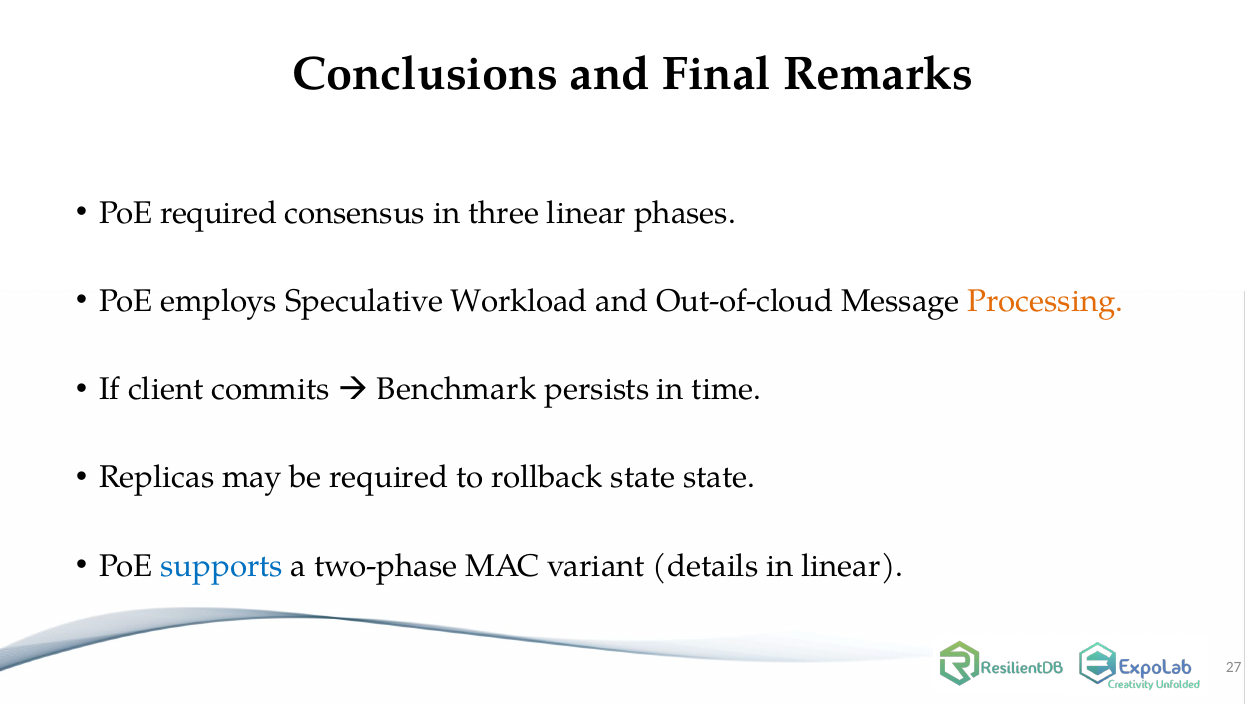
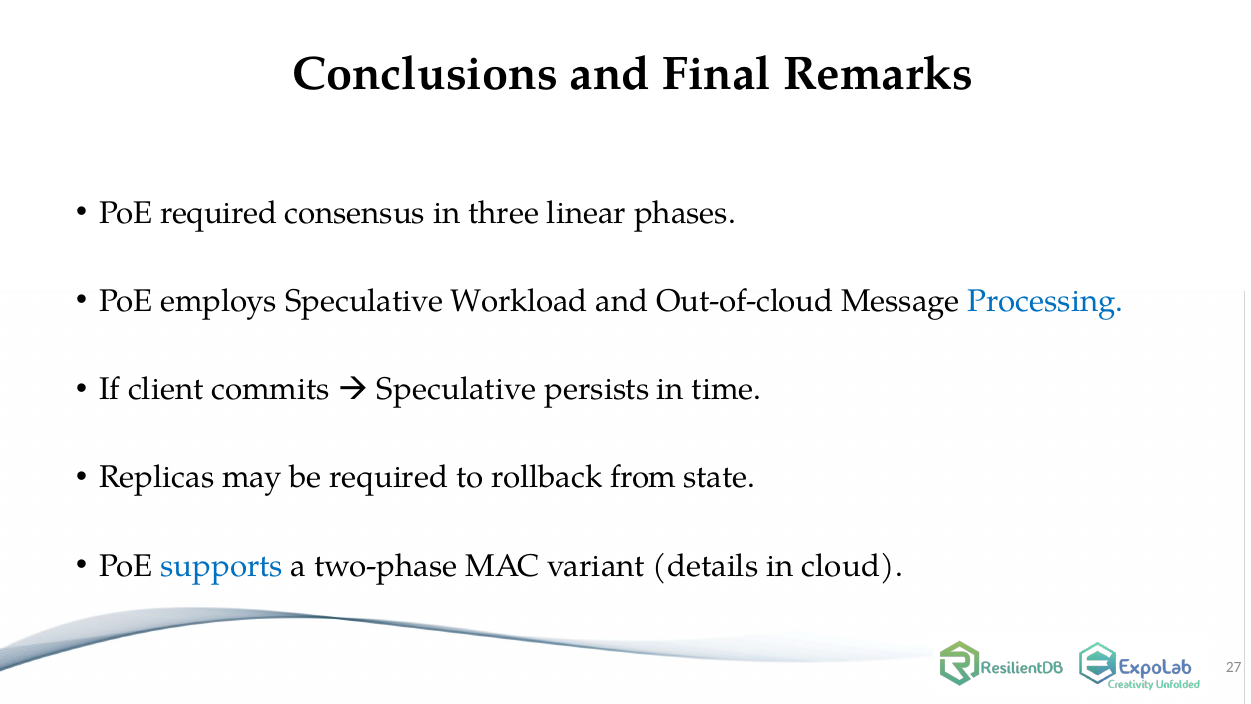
Processing colour: orange -> blue
Benchmark at (457, 389): Benchmark -> Speculative
rollback state: state -> from
in linear: linear -> cloud
